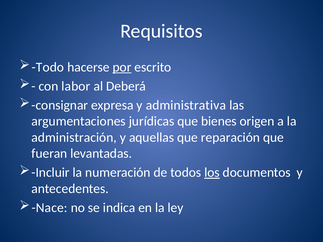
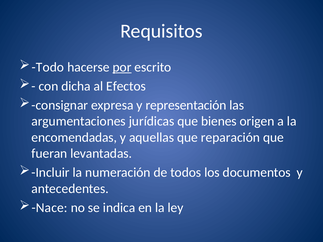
labor: labor -> dicha
Deberá: Deberá -> Efectos
administrativa: administrativa -> representación
administración: administración -> encomendadas
los underline: present -> none
